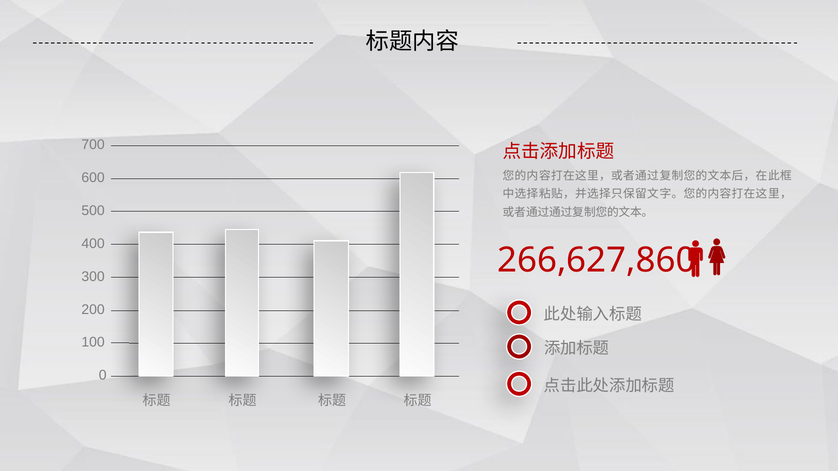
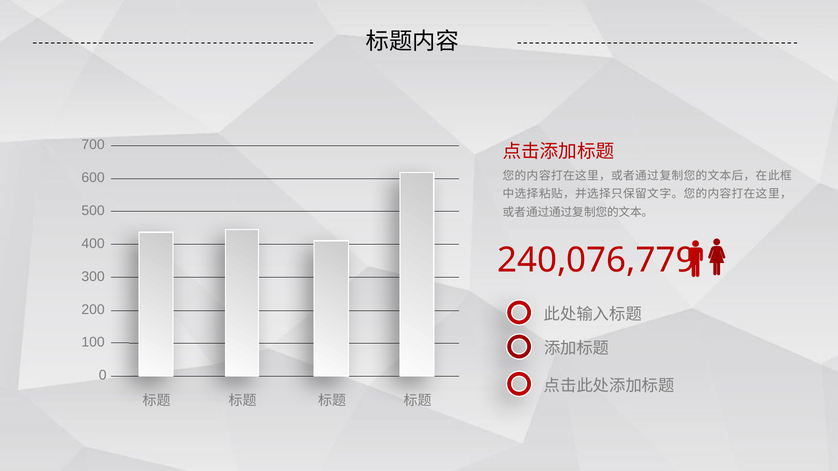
266,627,860: 266,627,860 -> 240,076,779
